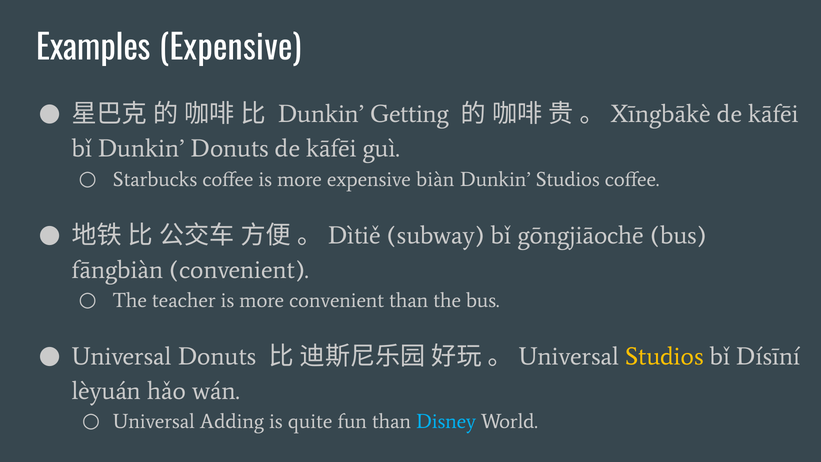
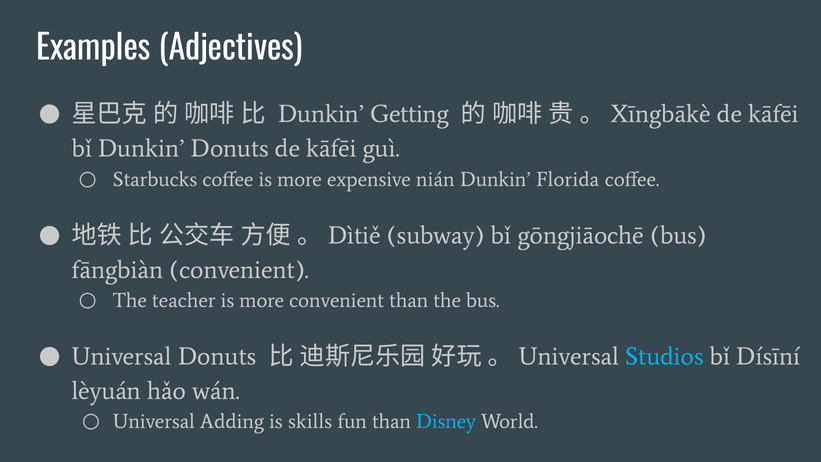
Examples Expensive: Expensive -> Adjectives
biàn: biàn -> nián
Dunkin Studios: Studios -> Florida
Studios at (664, 356) colour: yellow -> light blue
quite: quite -> skills
